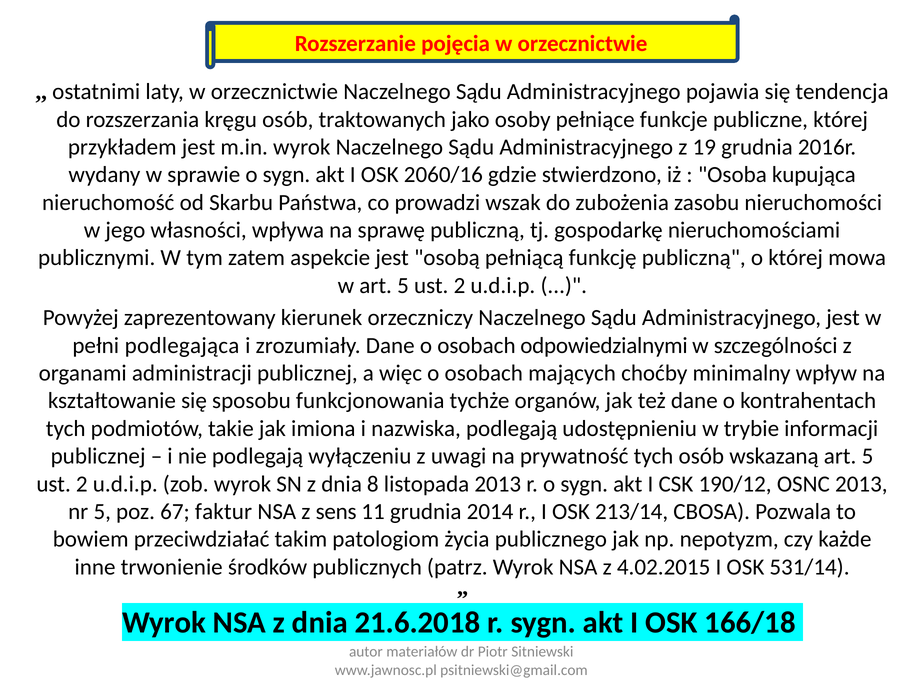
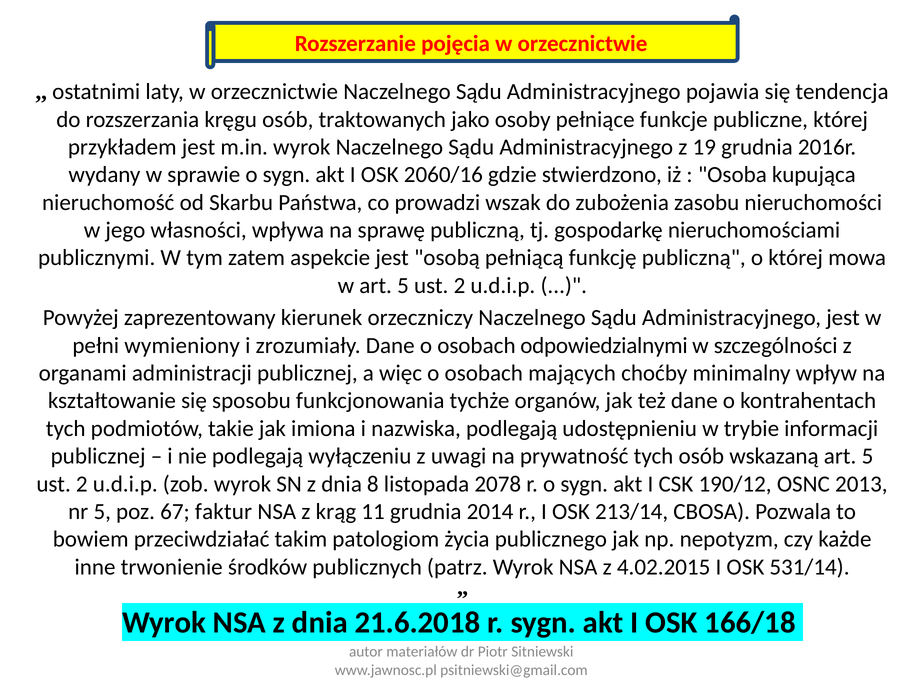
podlegająca: podlegająca -> wymieniony
listopada 2013: 2013 -> 2078
sens: sens -> krąg
